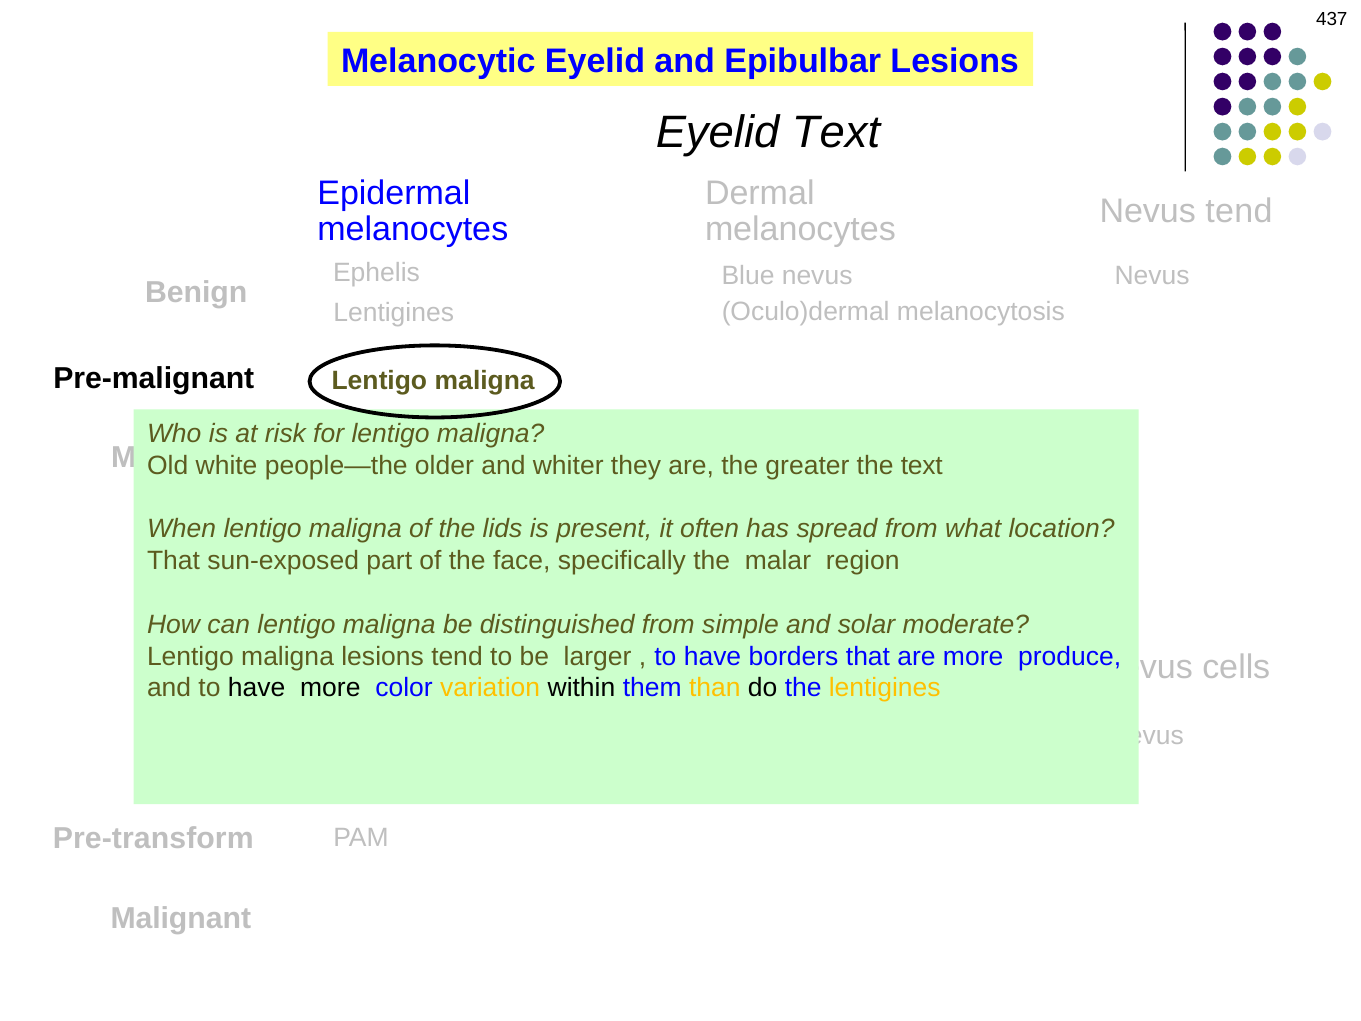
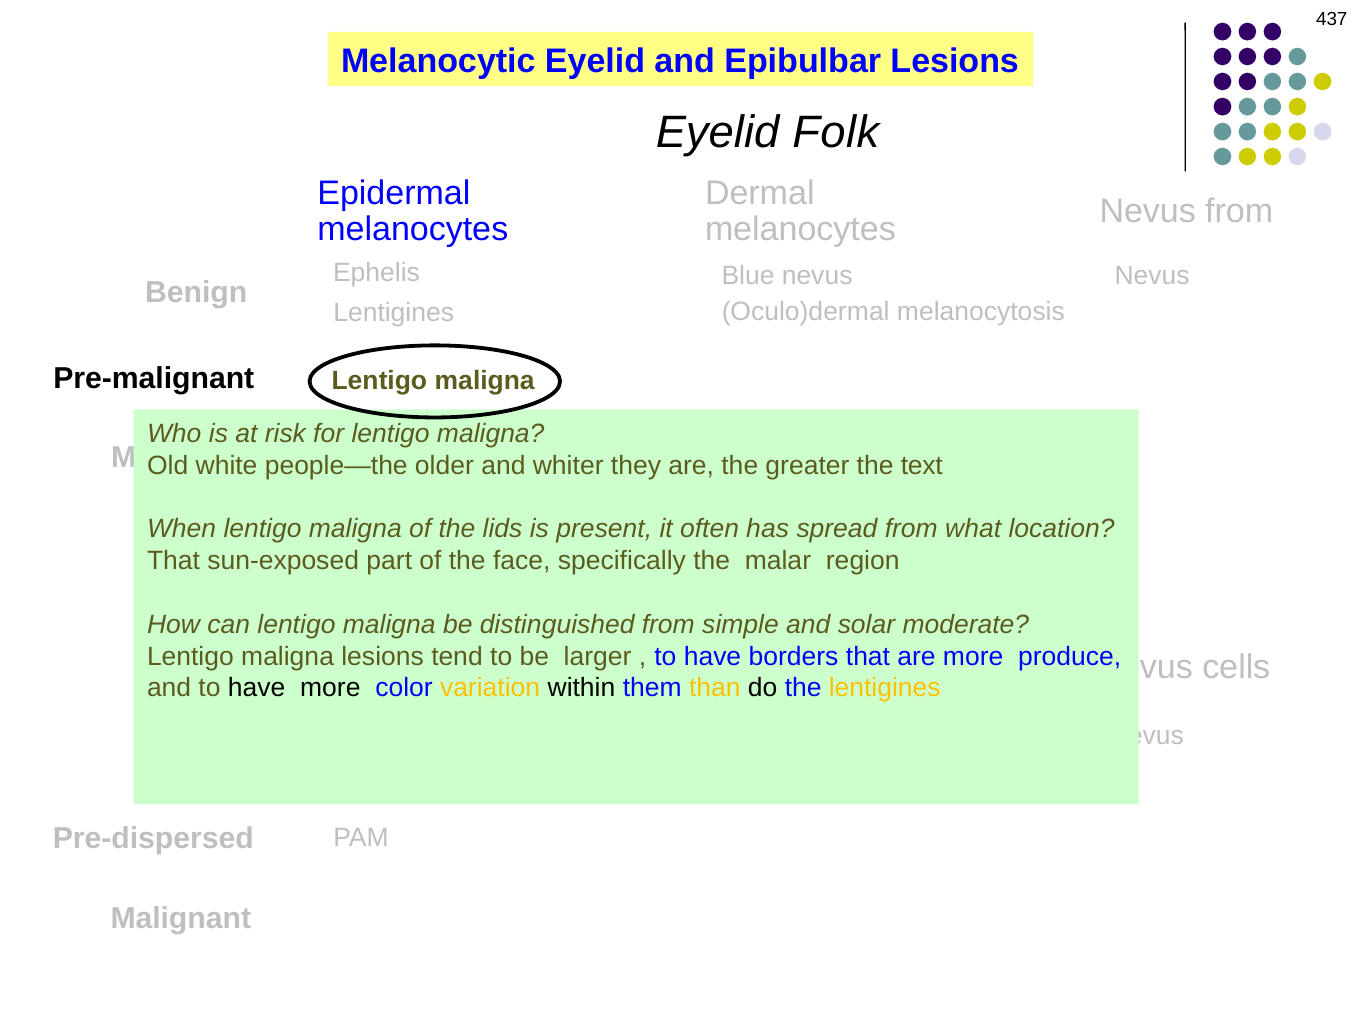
Eyelid Text: Text -> Folk
Nevus tend: tend -> from
Pre-transform: Pre-transform -> Pre-dispersed
